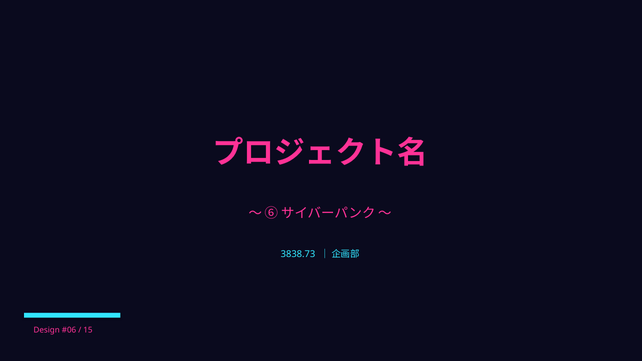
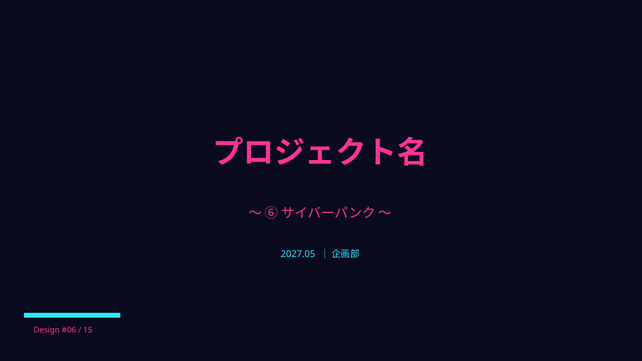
3838.73: 3838.73 -> 2027.05
